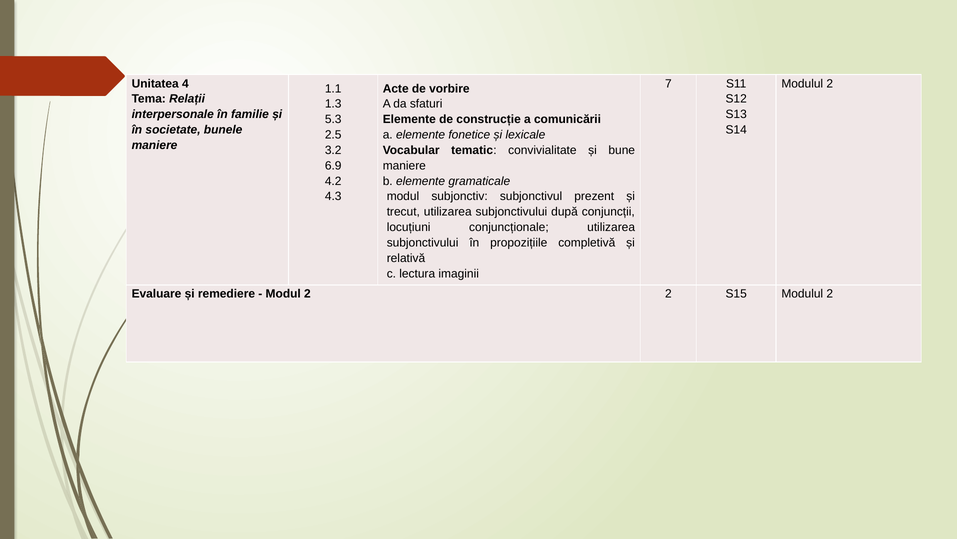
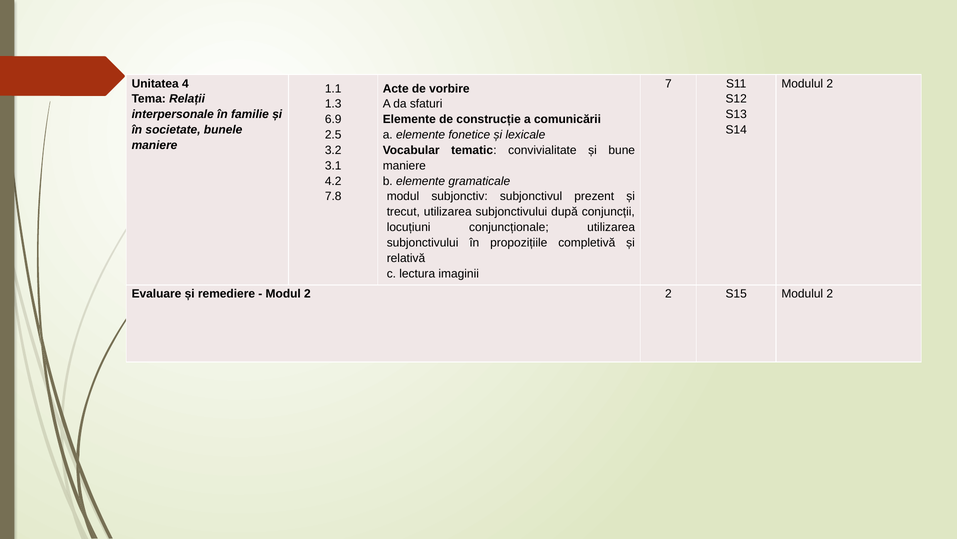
5.3: 5.3 -> 6.9
6.9: 6.9 -> 3.1
4.3: 4.3 -> 7.8
